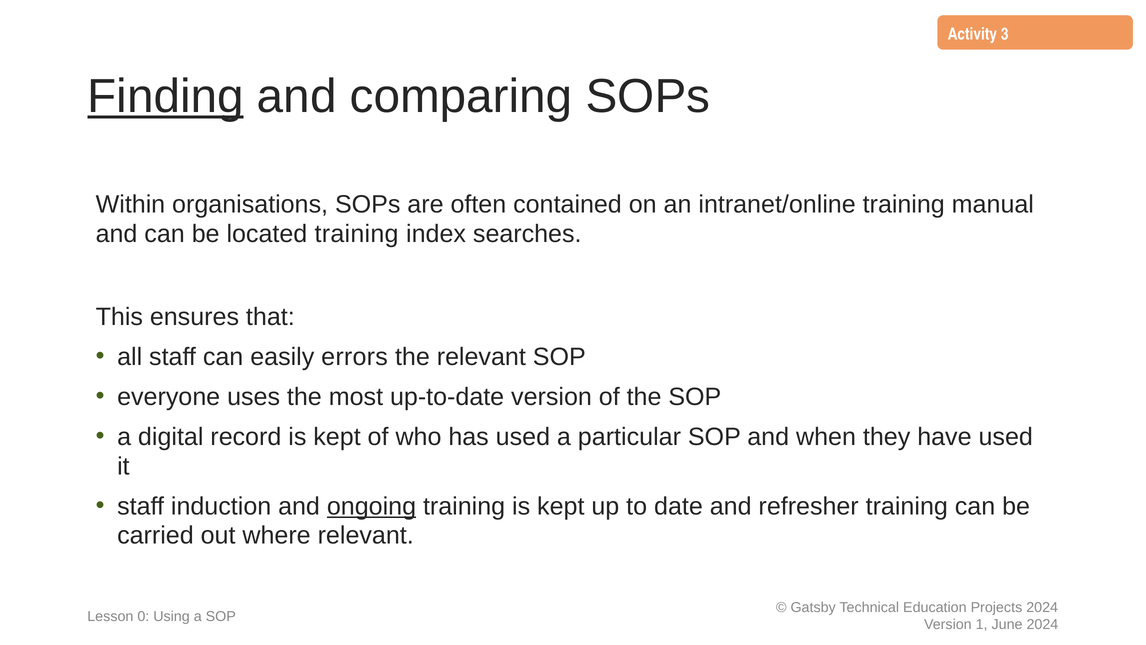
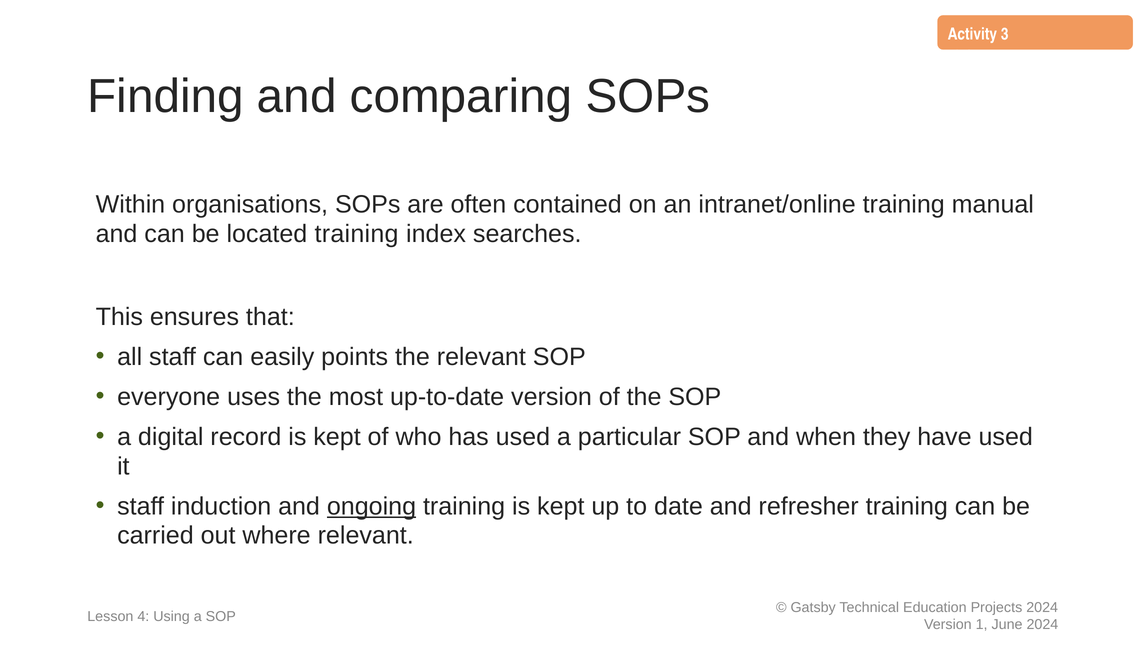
Finding underline: present -> none
errors: errors -> points
0: 0 -> 4
